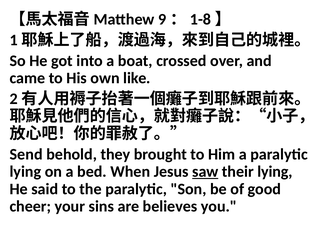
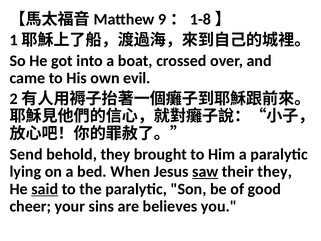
like: like -> evil
their lying: lying -> they
said underline: none -> present
